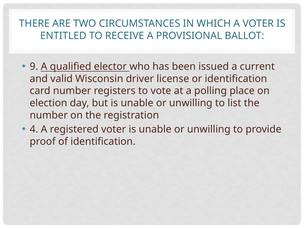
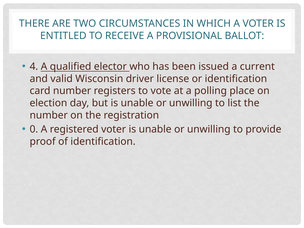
9: 9 -> 4
4: 4 -> 0
